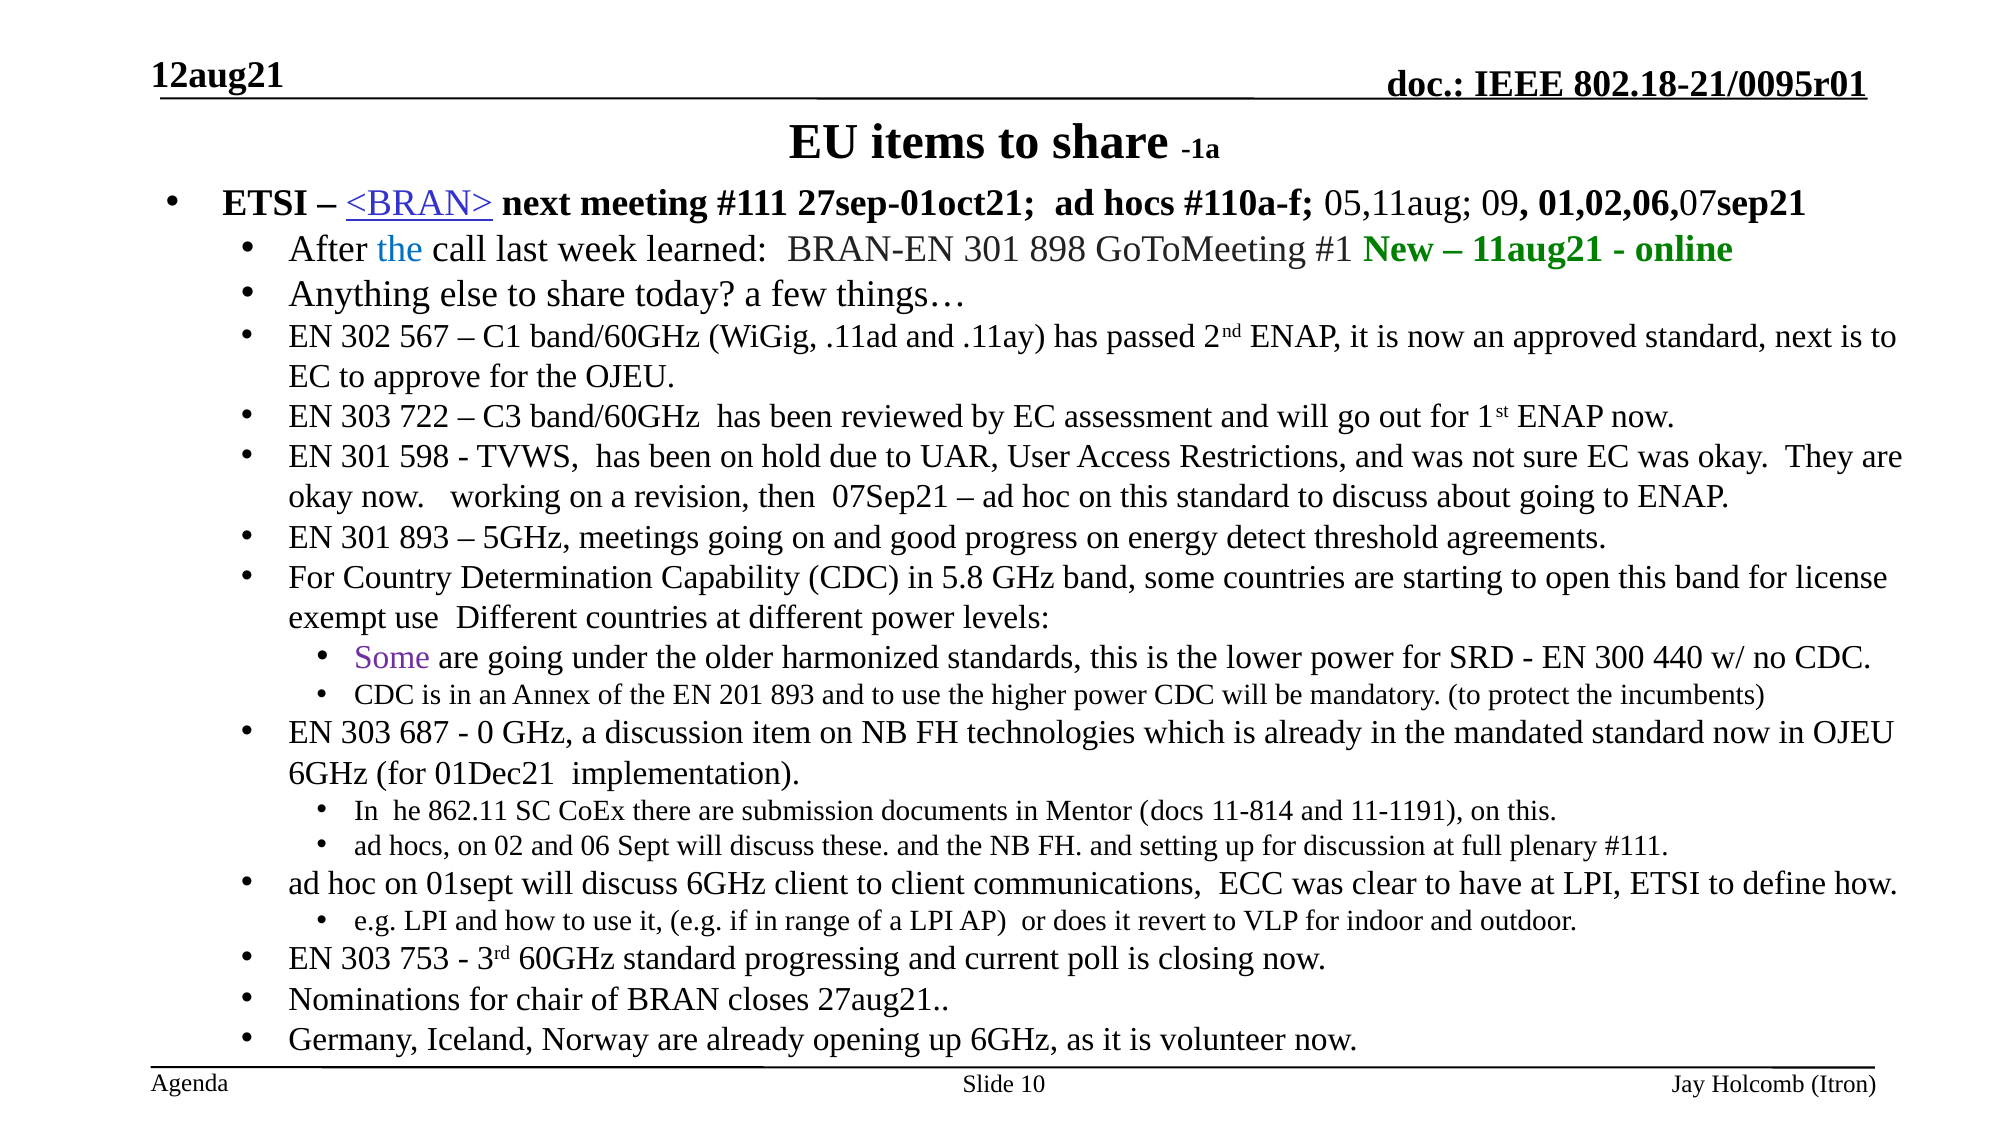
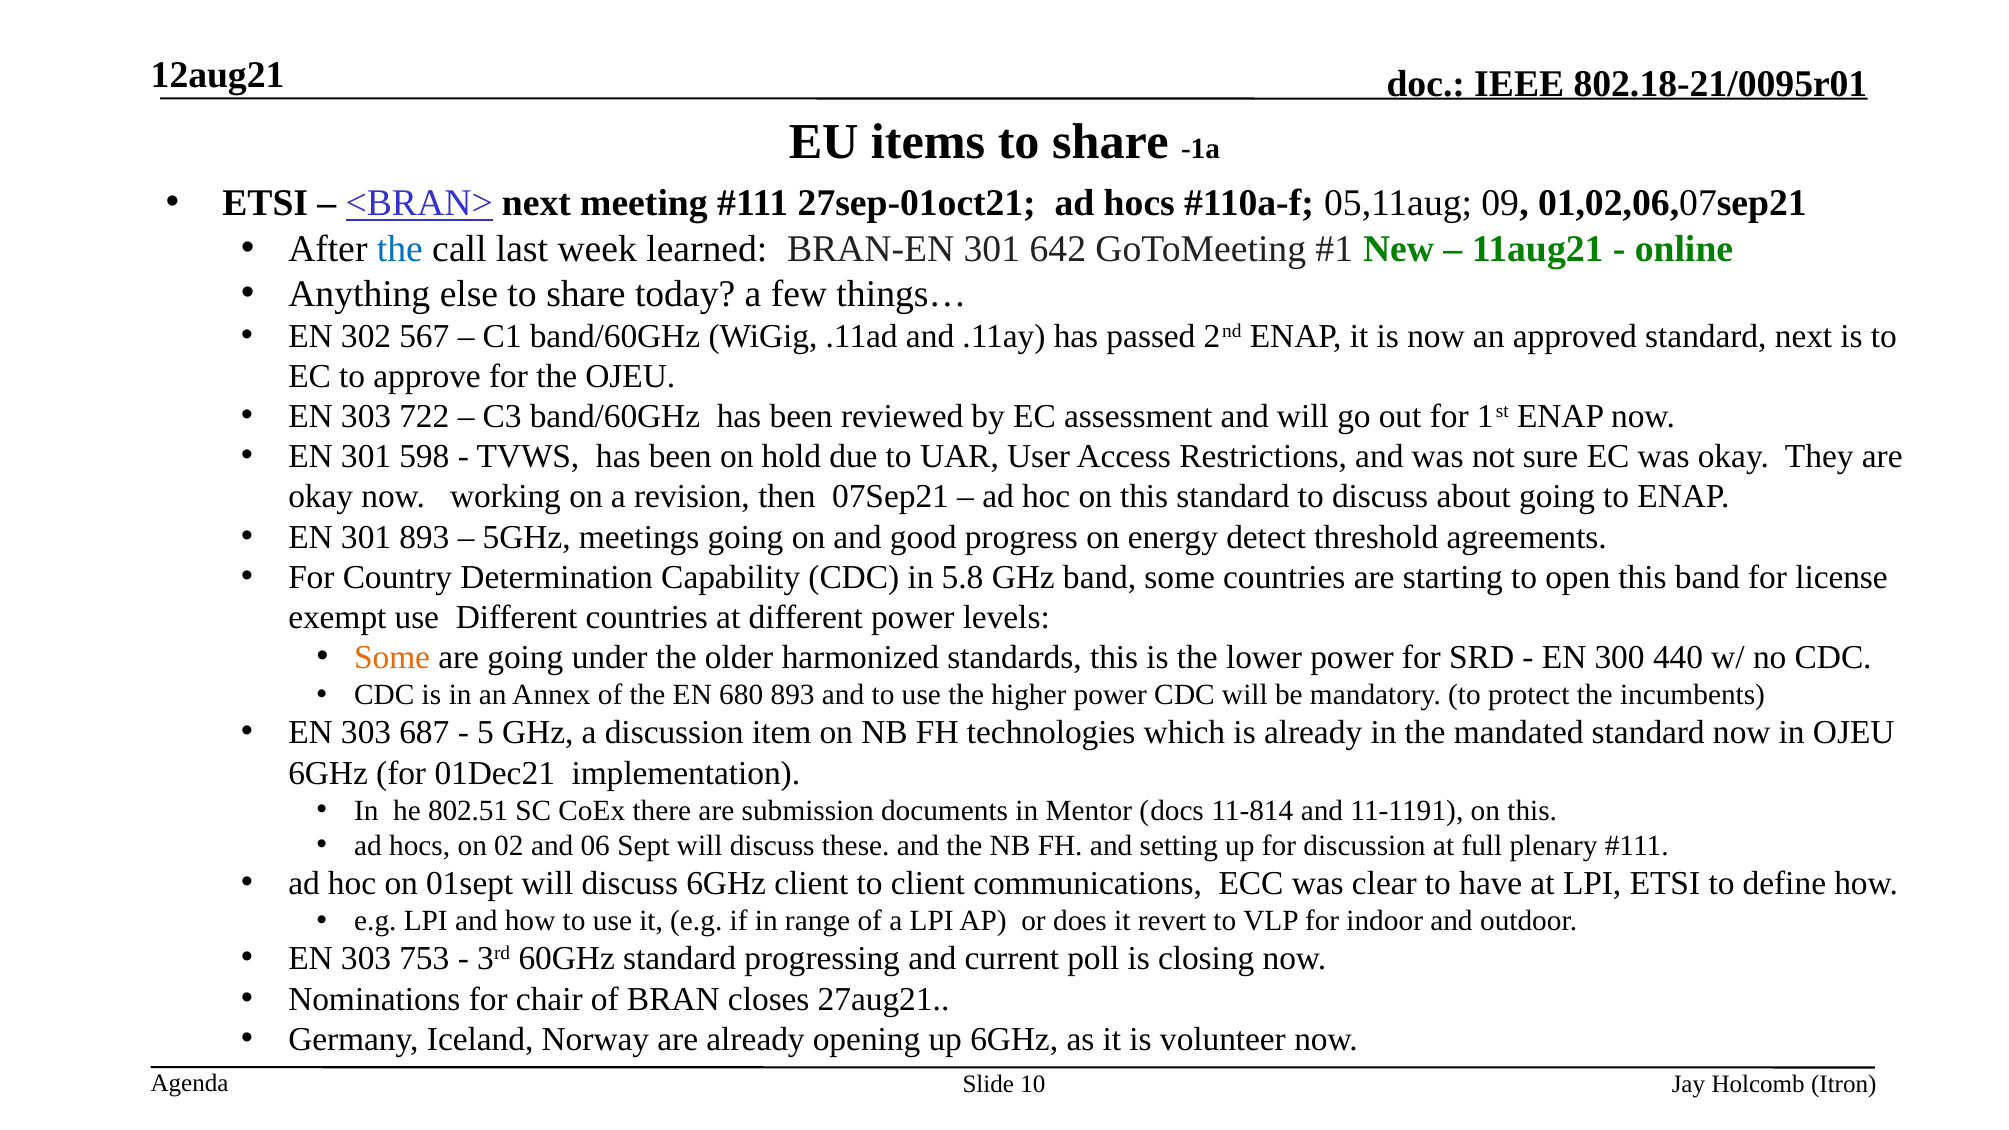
898: 898 -> 642
Some at (392, 658) colour: purple -> orange
201: 201 -> 680
0: 0 -> 5
862.11: 862.11 -> 802.51
